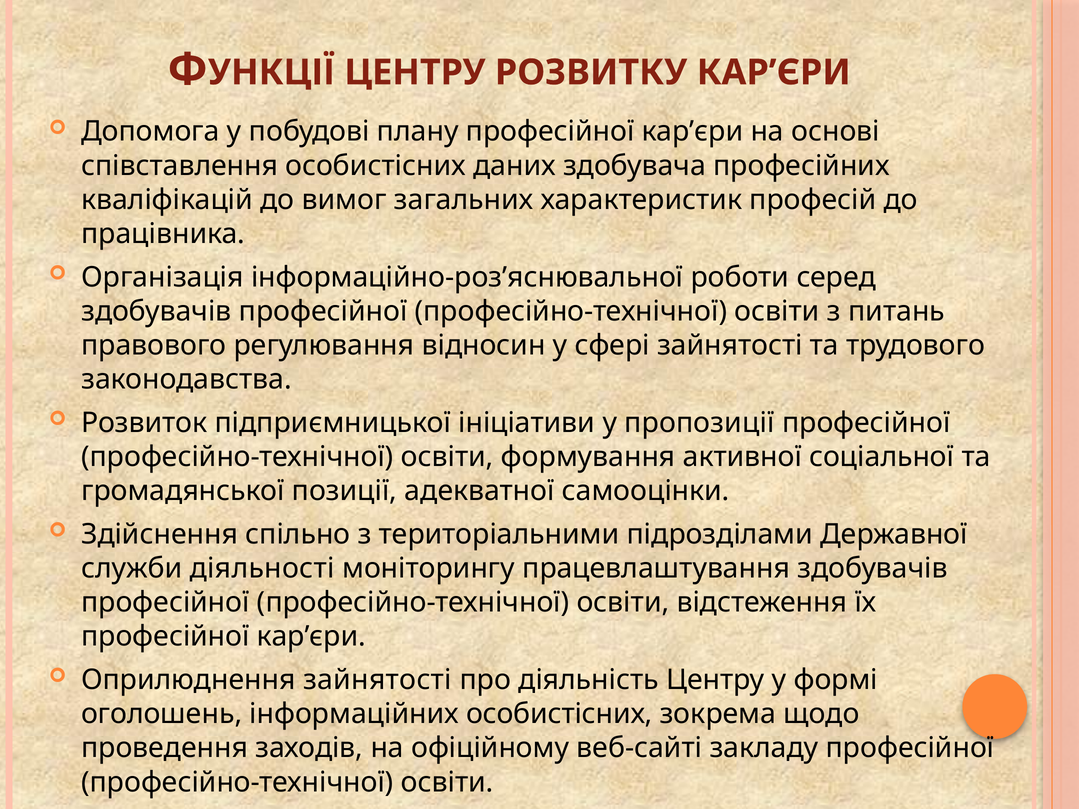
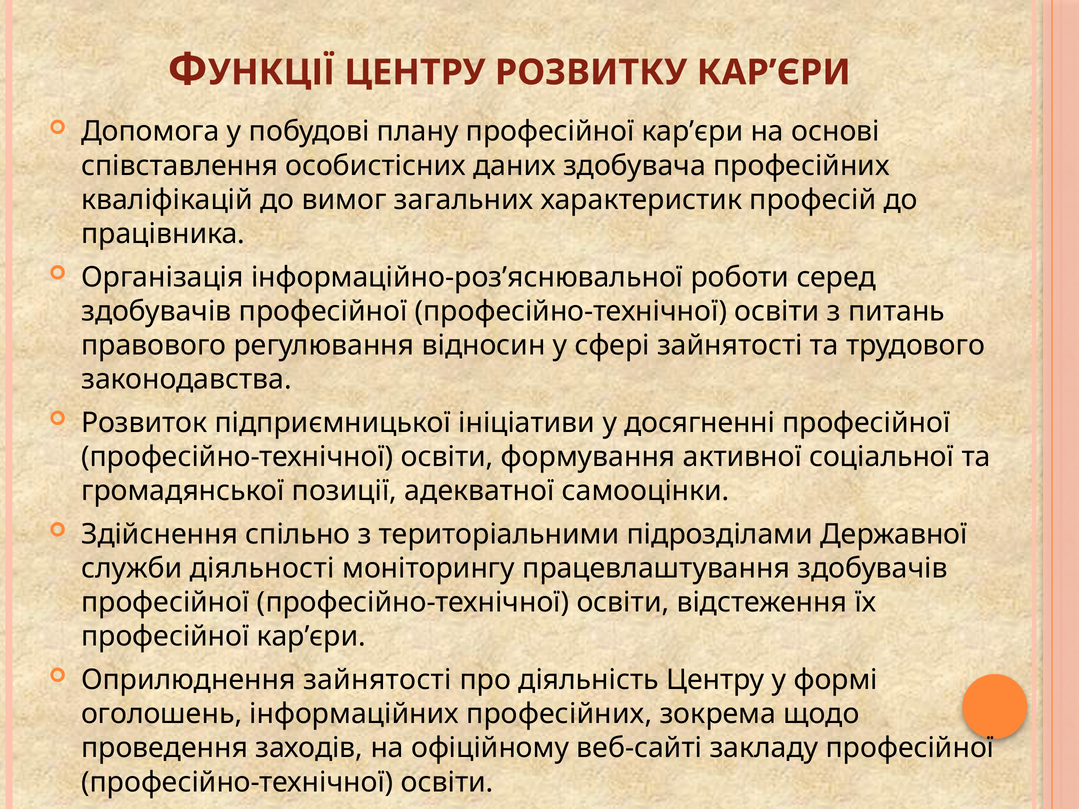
пропозиції: пропозиції -> досягненні
інформаційних особистісних: особистісних -> професійних
